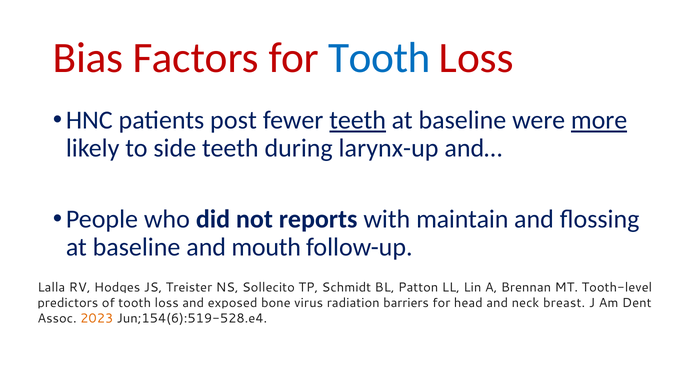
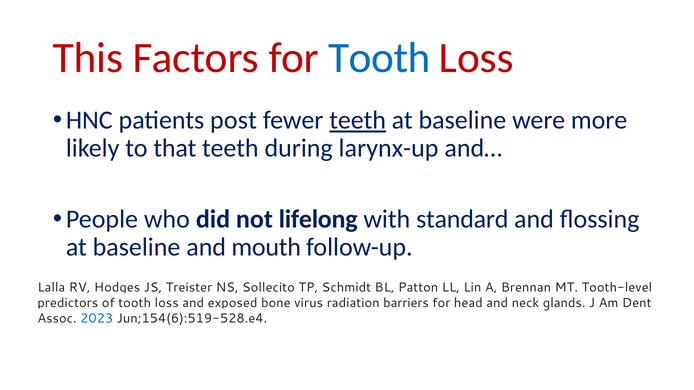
Bias: Bias -> This
more underline: present -> none
side: side -> that
reports: reports -> lifelong
maintain: maintain -> standard
breast: breast -> glands
2023 colour: orange -> blue
